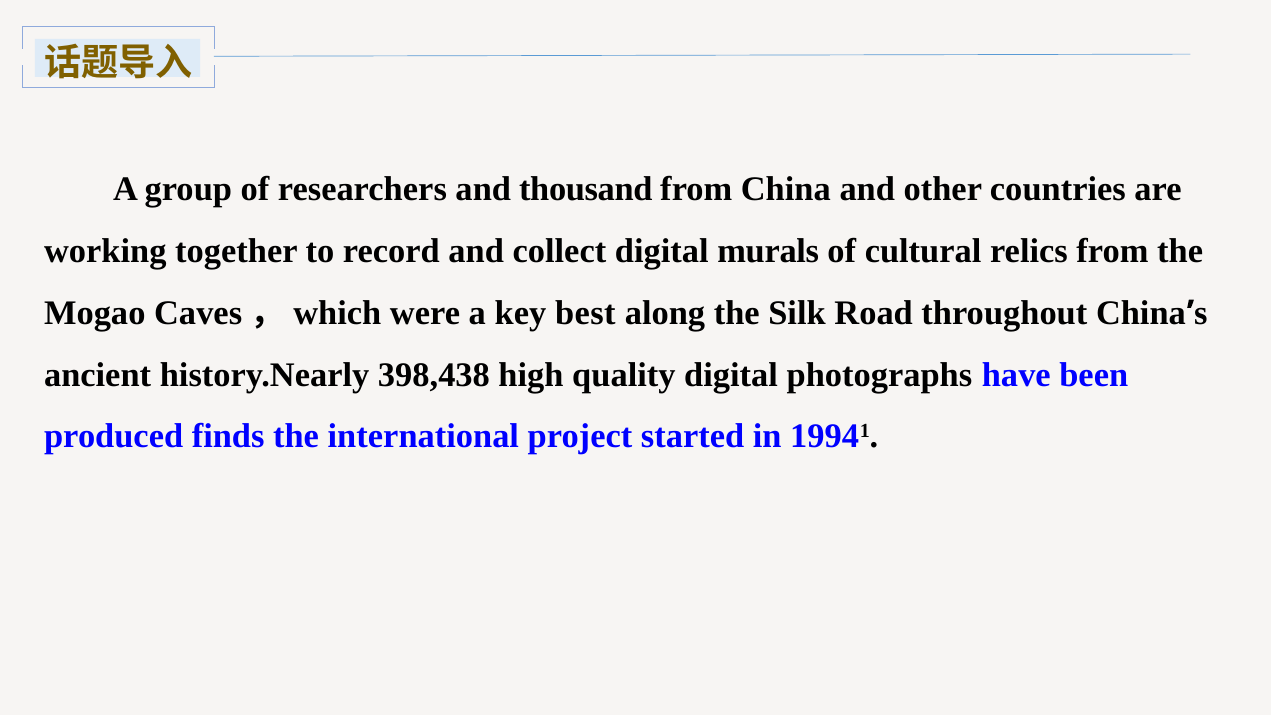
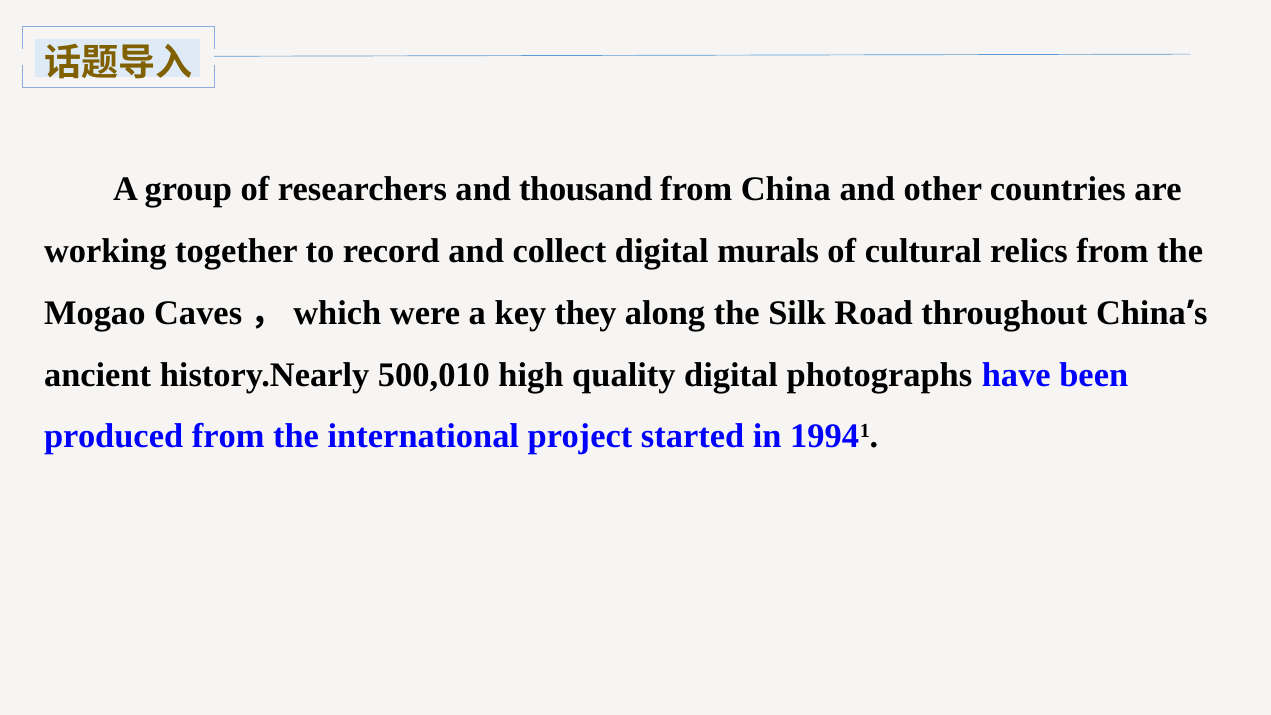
best: best -> they
398,438: 398,438 -> 500,010
produced finds: finds -> from
